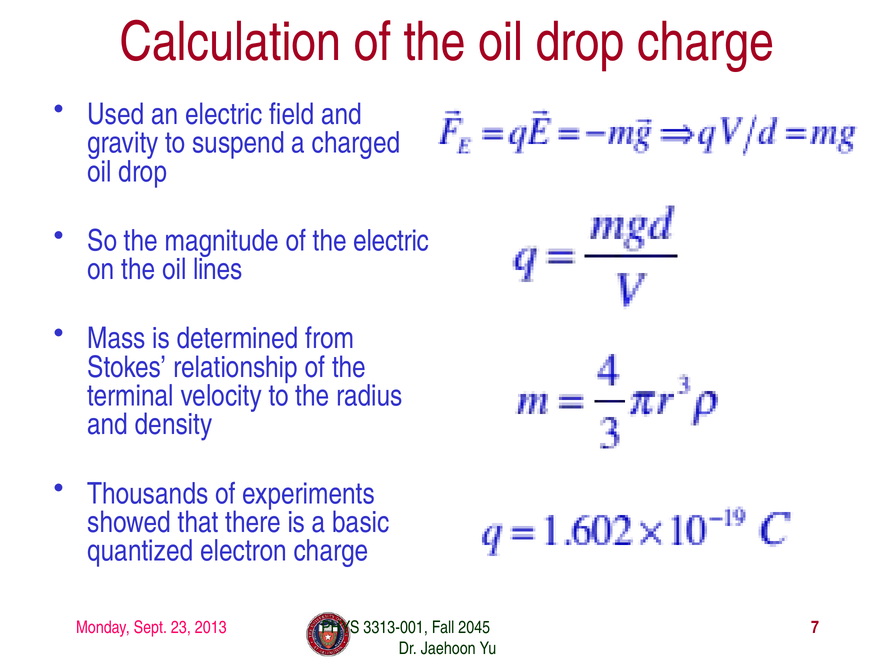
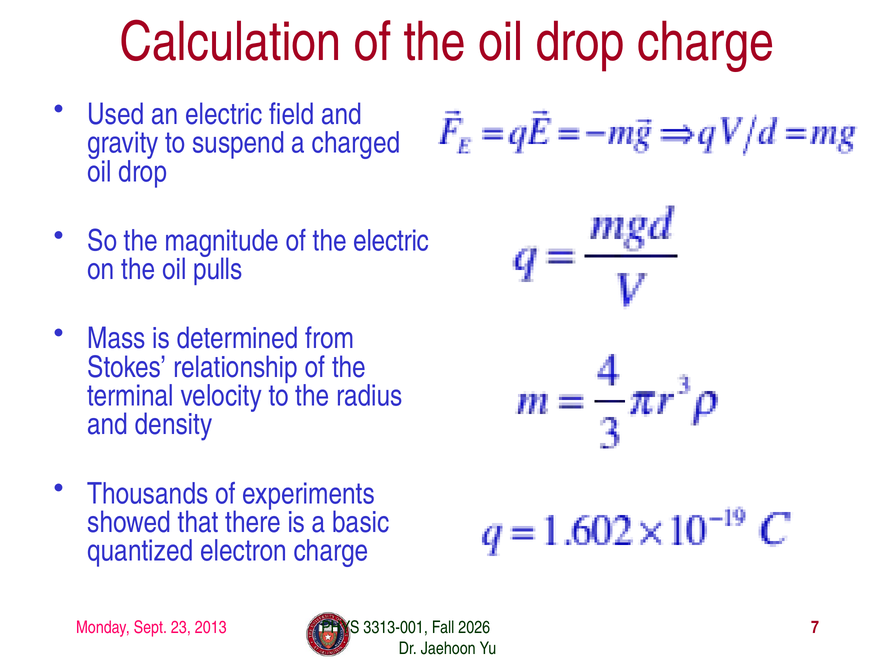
lines: lines -> pulls
2045: 2045 -> 2026
